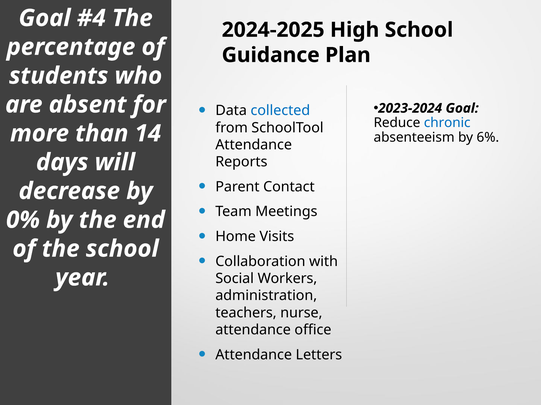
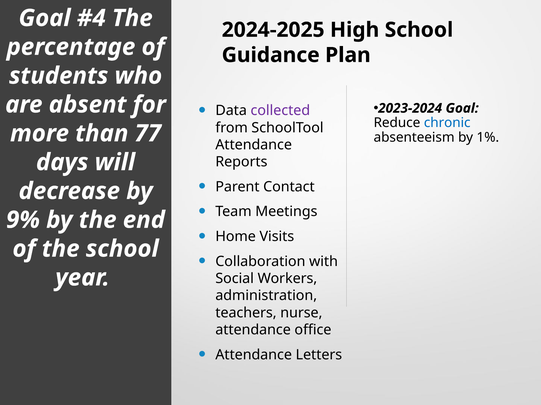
collected colour: blue -> purple
14: 14 -> 77
6%: 6% -> 1%
0%: 0% -> 9%
